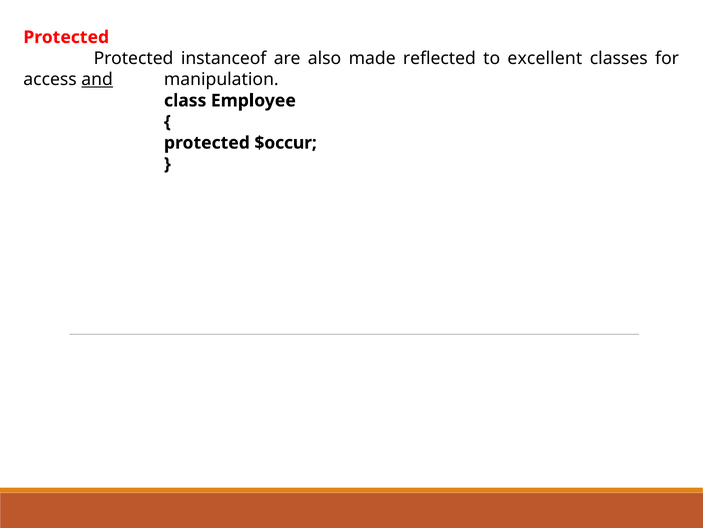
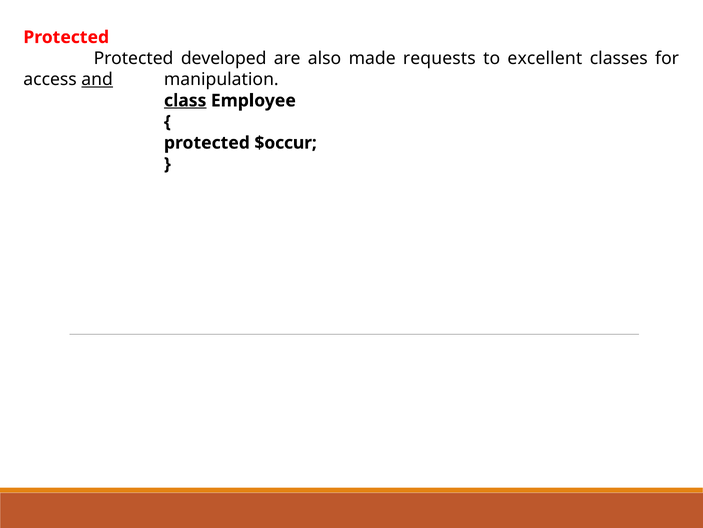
instanceof: instanceof -> developed
reflected: reflected -> requests
class underline: none -> present
